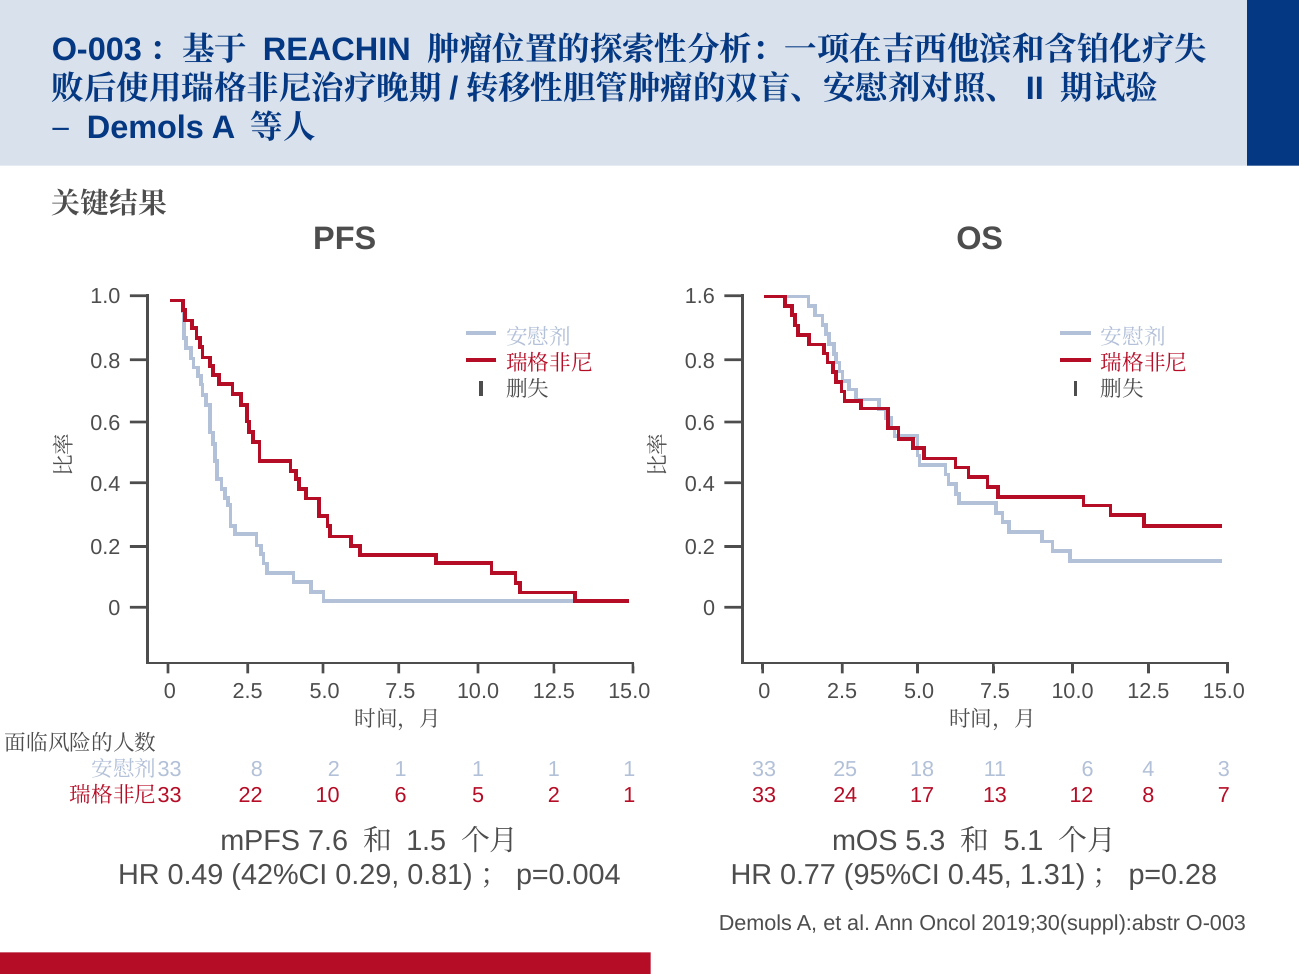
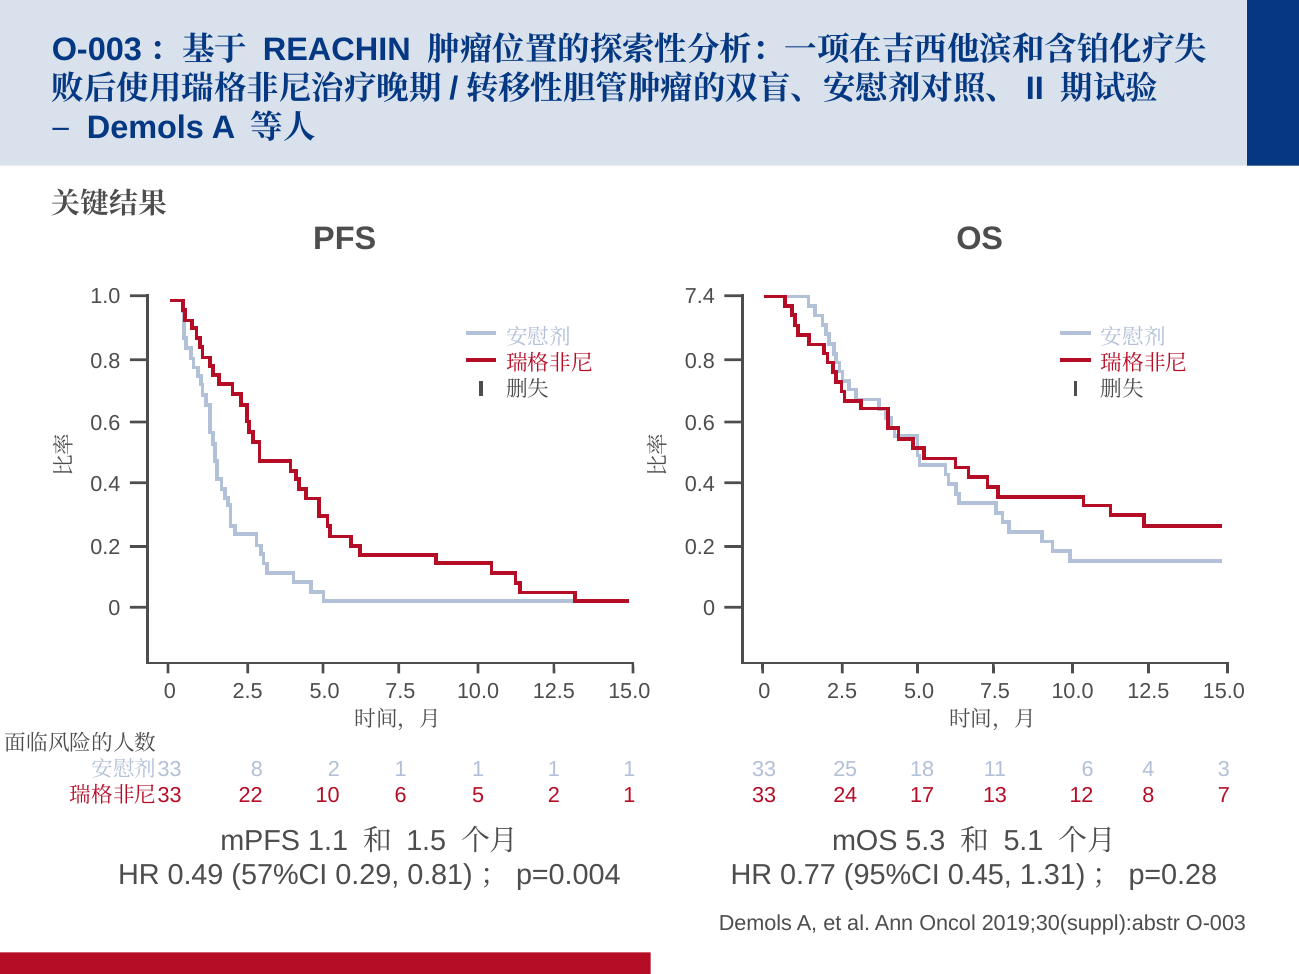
1.6: 1.6 -> 7.4
7.6: 7.6 -> 1.1
42%CI: 42%CI -> 57%CI
